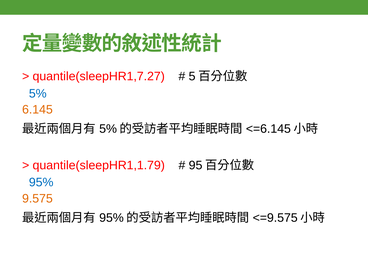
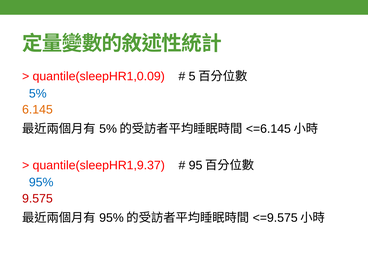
quantile(sleepHR1,7.27: quantile(sleepHR1,7.27 -> quantile(sleepHR1,0.09
quantile(sleepHR1,1.79: quantile(sleepHR1,1.79 -> quantile(sleepHR1,9.37
9.575 colour: orange -> red
